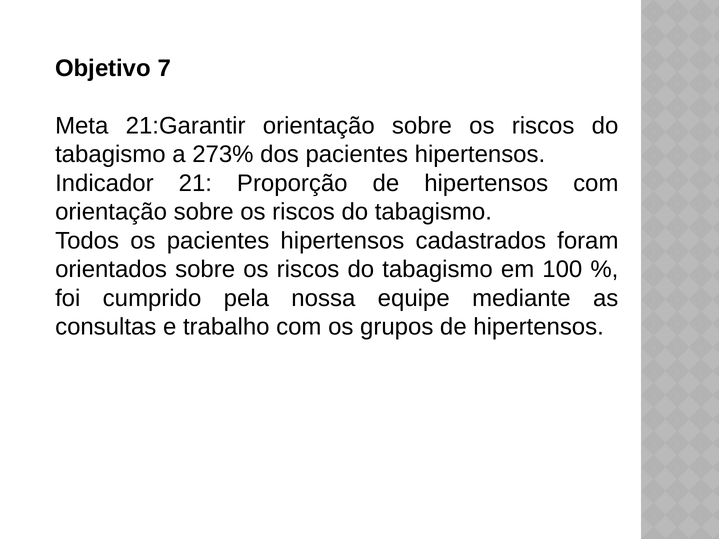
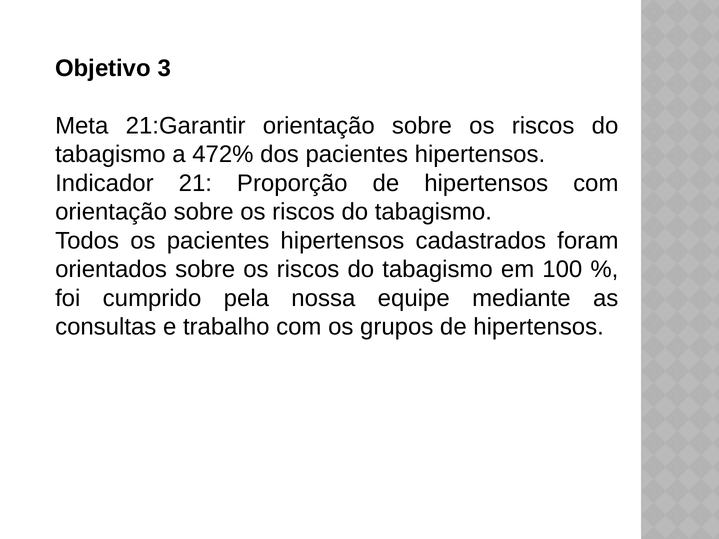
7: 7 -> 3
273%: 273% -> 472%
